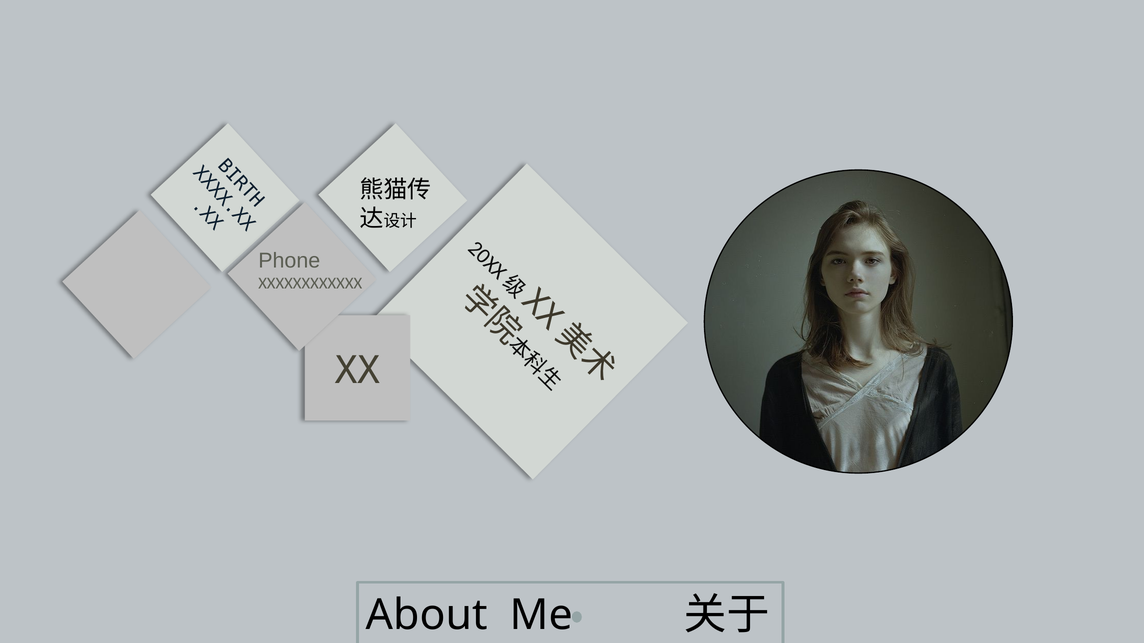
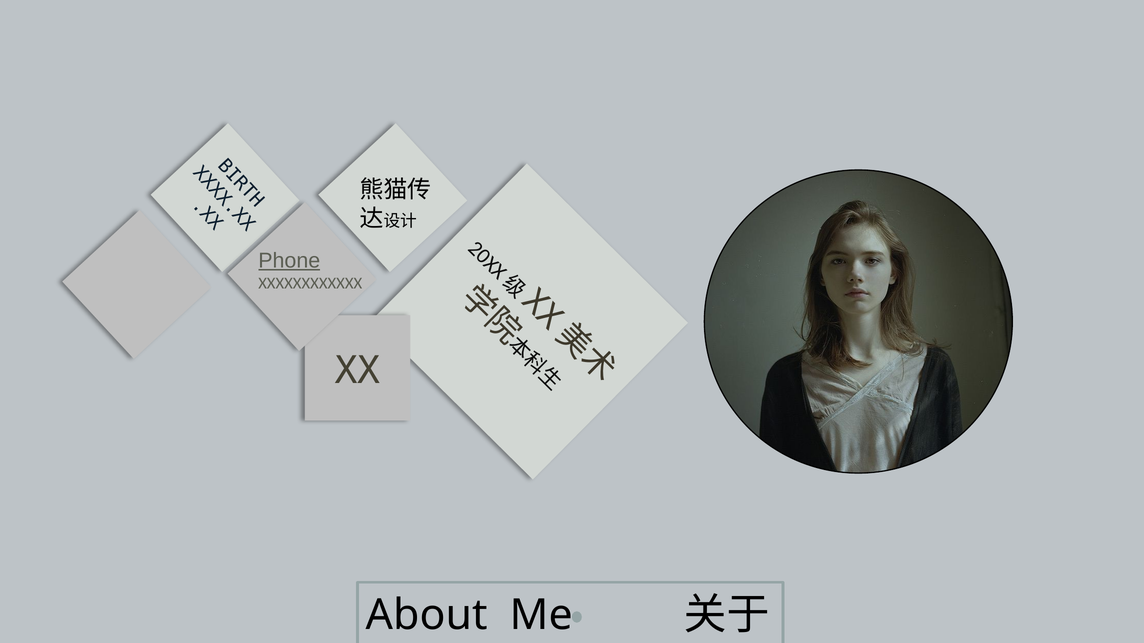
Phone underline: none -> present
